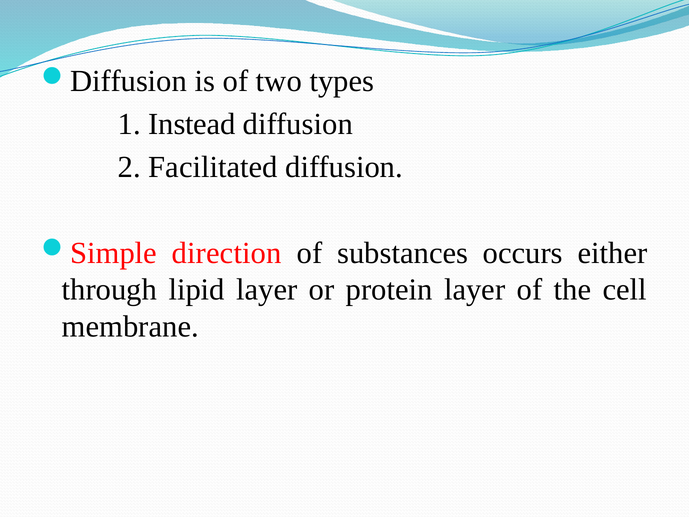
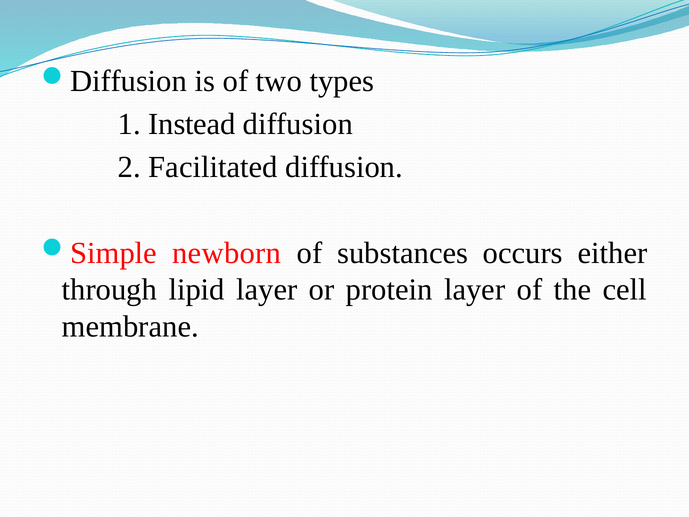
direction: direction -> newborn
